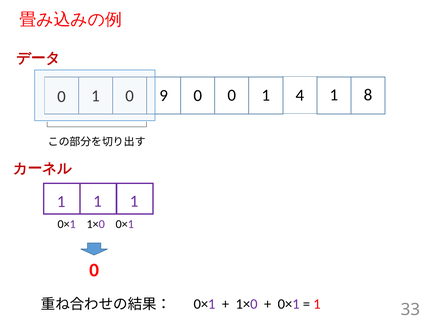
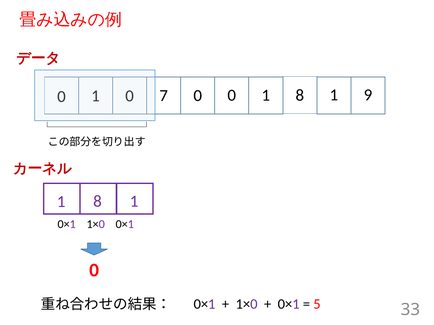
9: 9 -> 7
0 0 1 4: 4 -> 8
8: 8 -> 9
1 at (97, 202): 1 -> 8
1 at (317, 304): 1 -> 5
